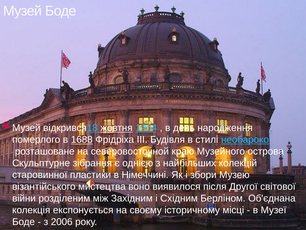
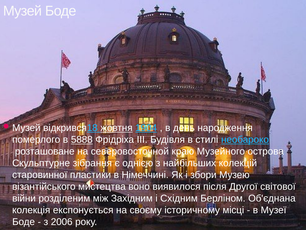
1688: 1688 -> 5888
